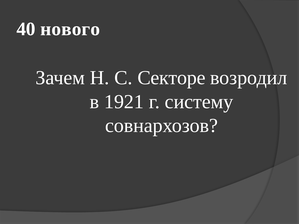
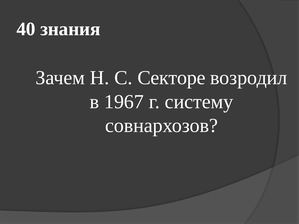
нового: нового -> знания
1921: 1921 -> 1967
